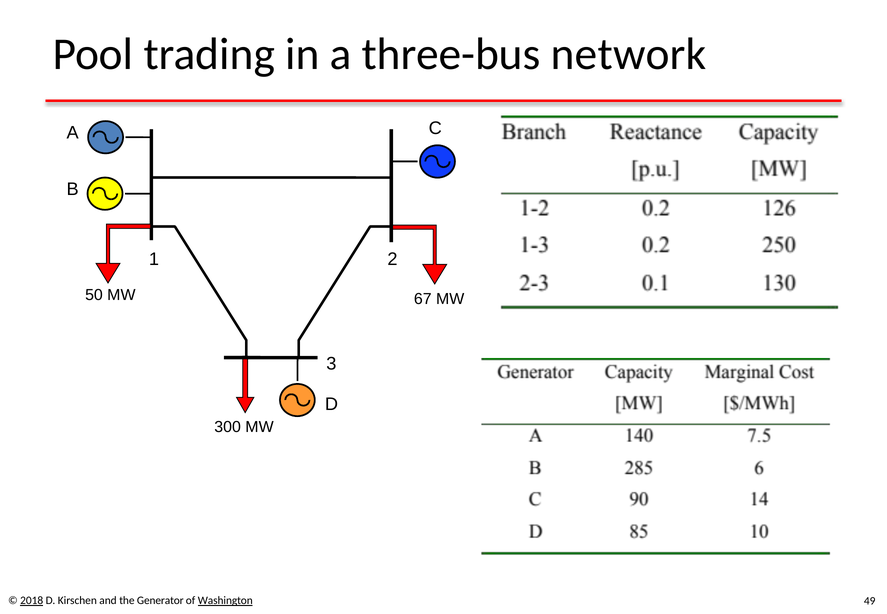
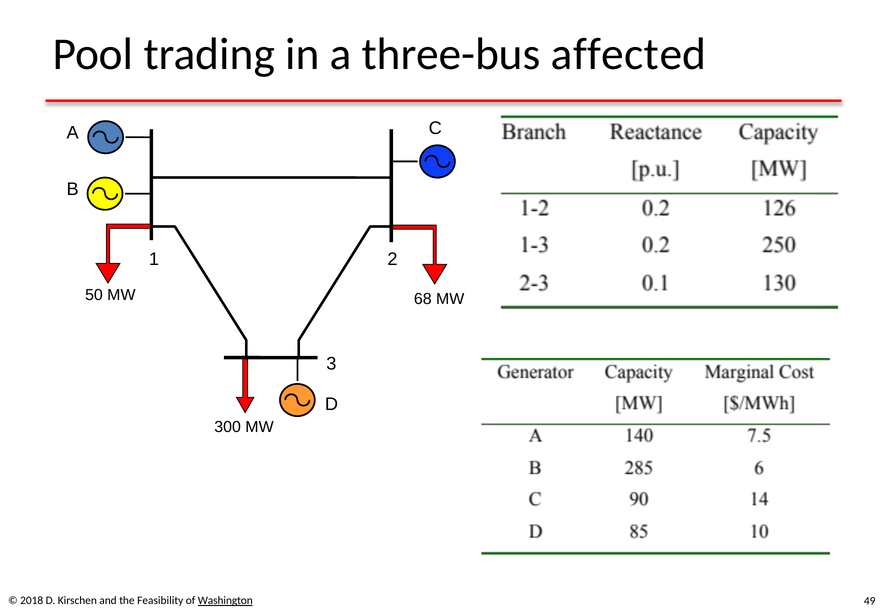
network: network -> affected
67: 67 -> 68
2018 underline: present -> none
Generator: Generator -> Feasibility
